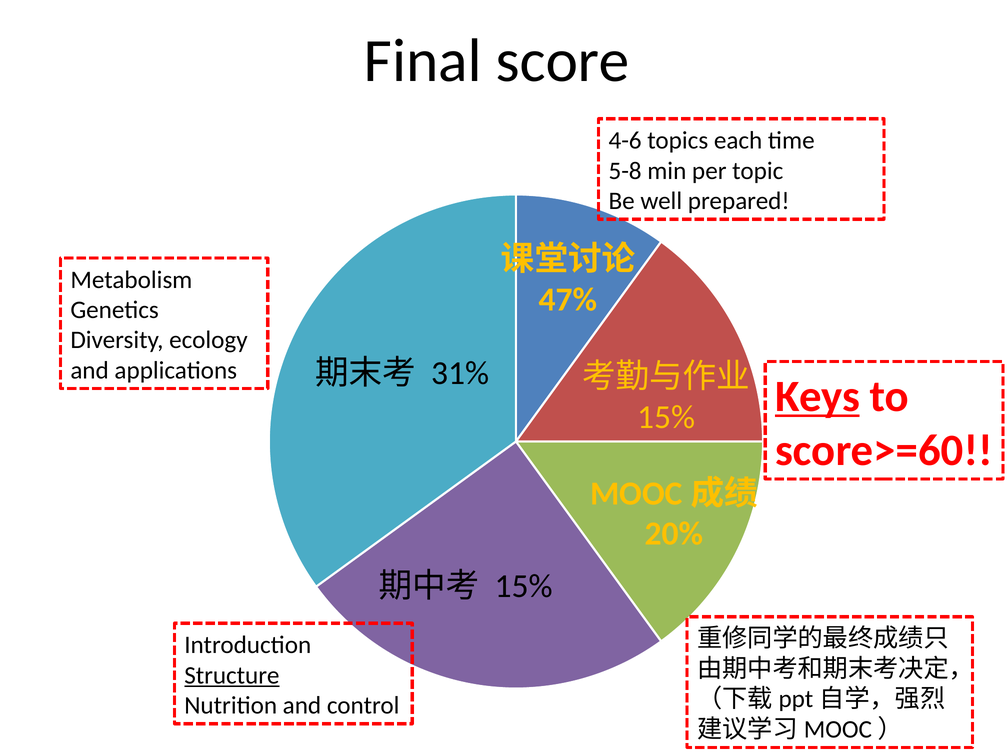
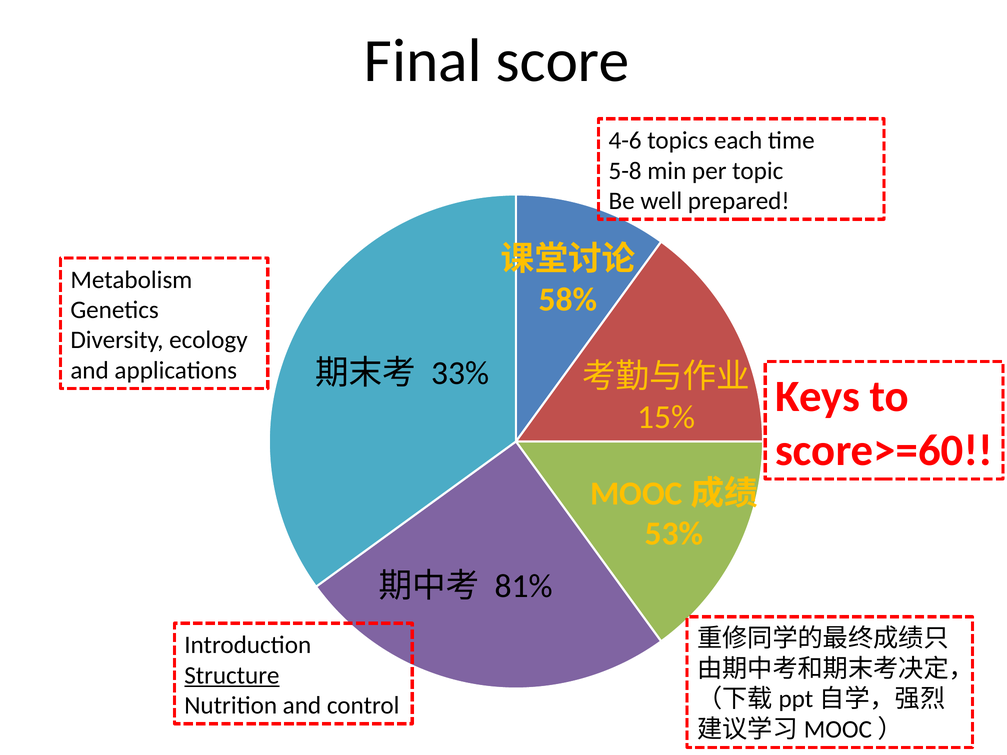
47%: 47% -> 58%
31%: 31% -> 33%
Keys underline: present -> none
20%: 20% -> 53%
15% at (524, 586): 15% -> 81%
